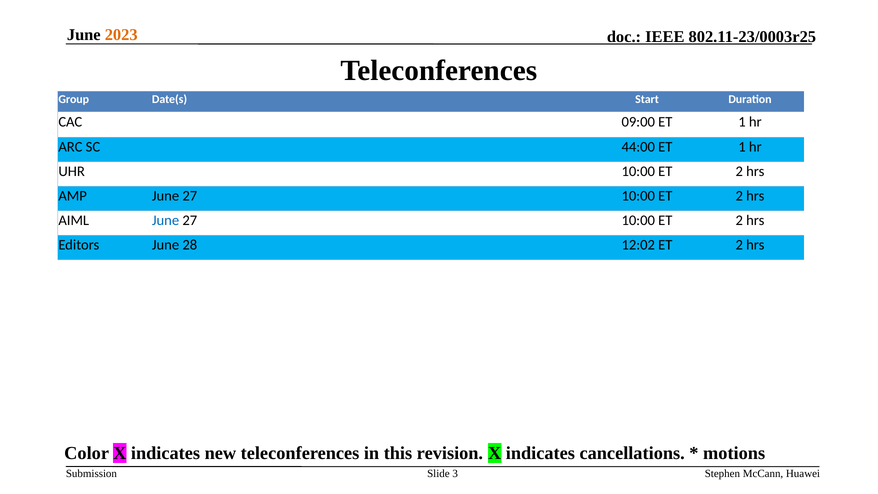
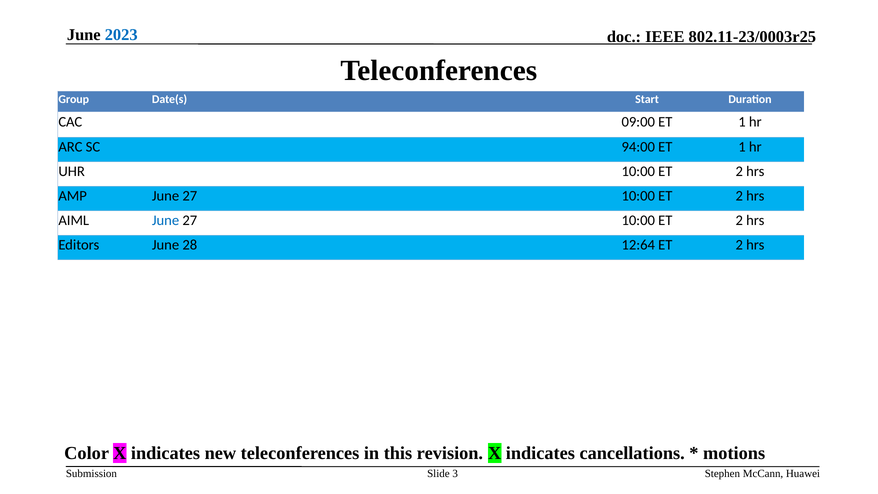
2023 colour: orange -> blue
44:00: 44:00 -> 94:00
12:02: 12:02 -> 12:64
